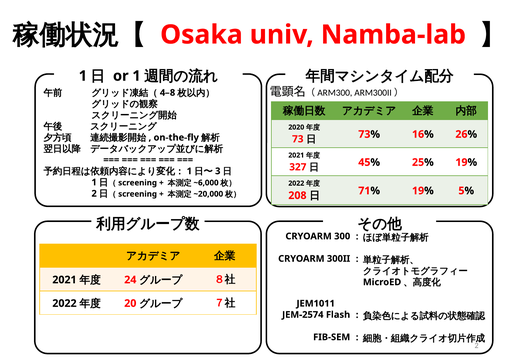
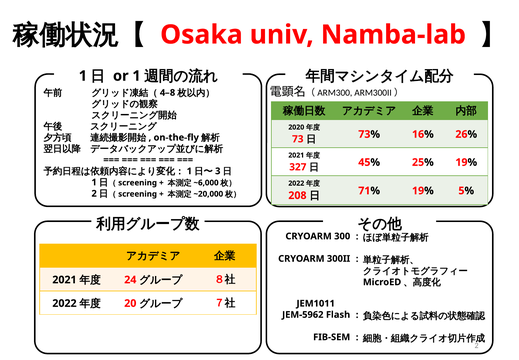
JEM-2574: JEM-2574 -> JEM-5962
